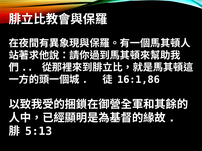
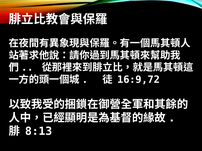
16:1,86: 16:1,86 -> 16:9,72
5:13: 5:13 -> 8:13
